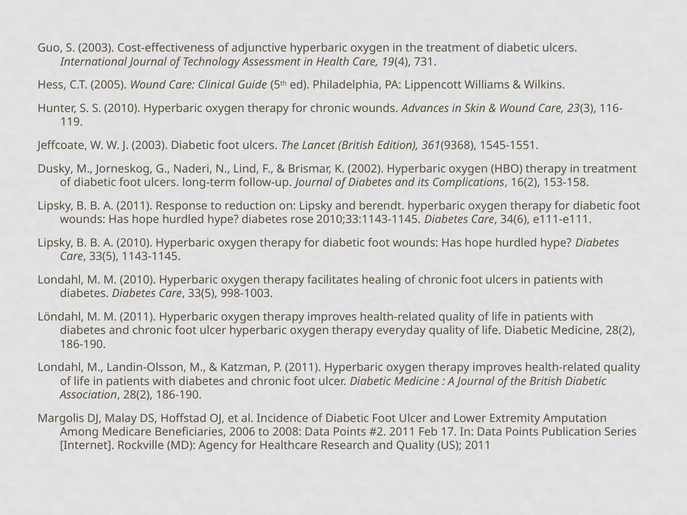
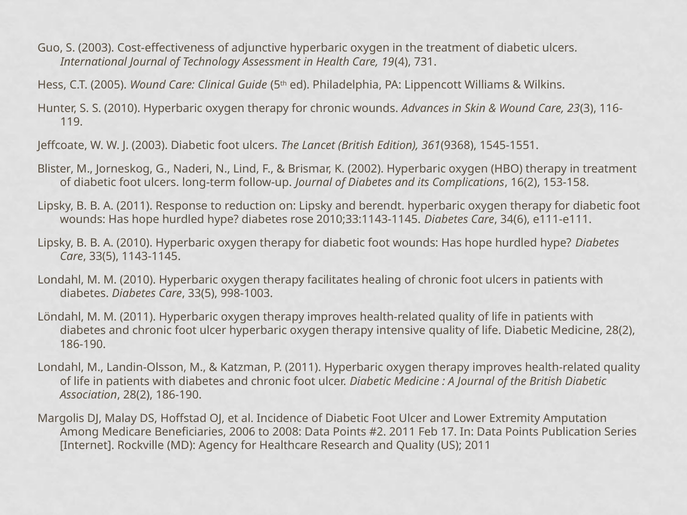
Dusky: Dusky -> Blister
everyday: everyday -> intensive
